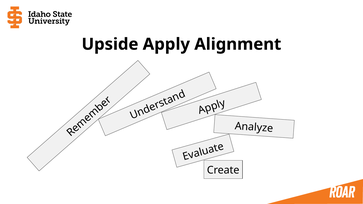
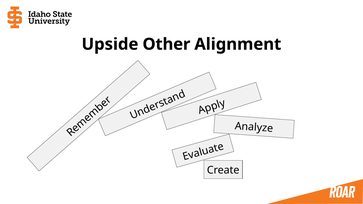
Apply: Apply -> Other
